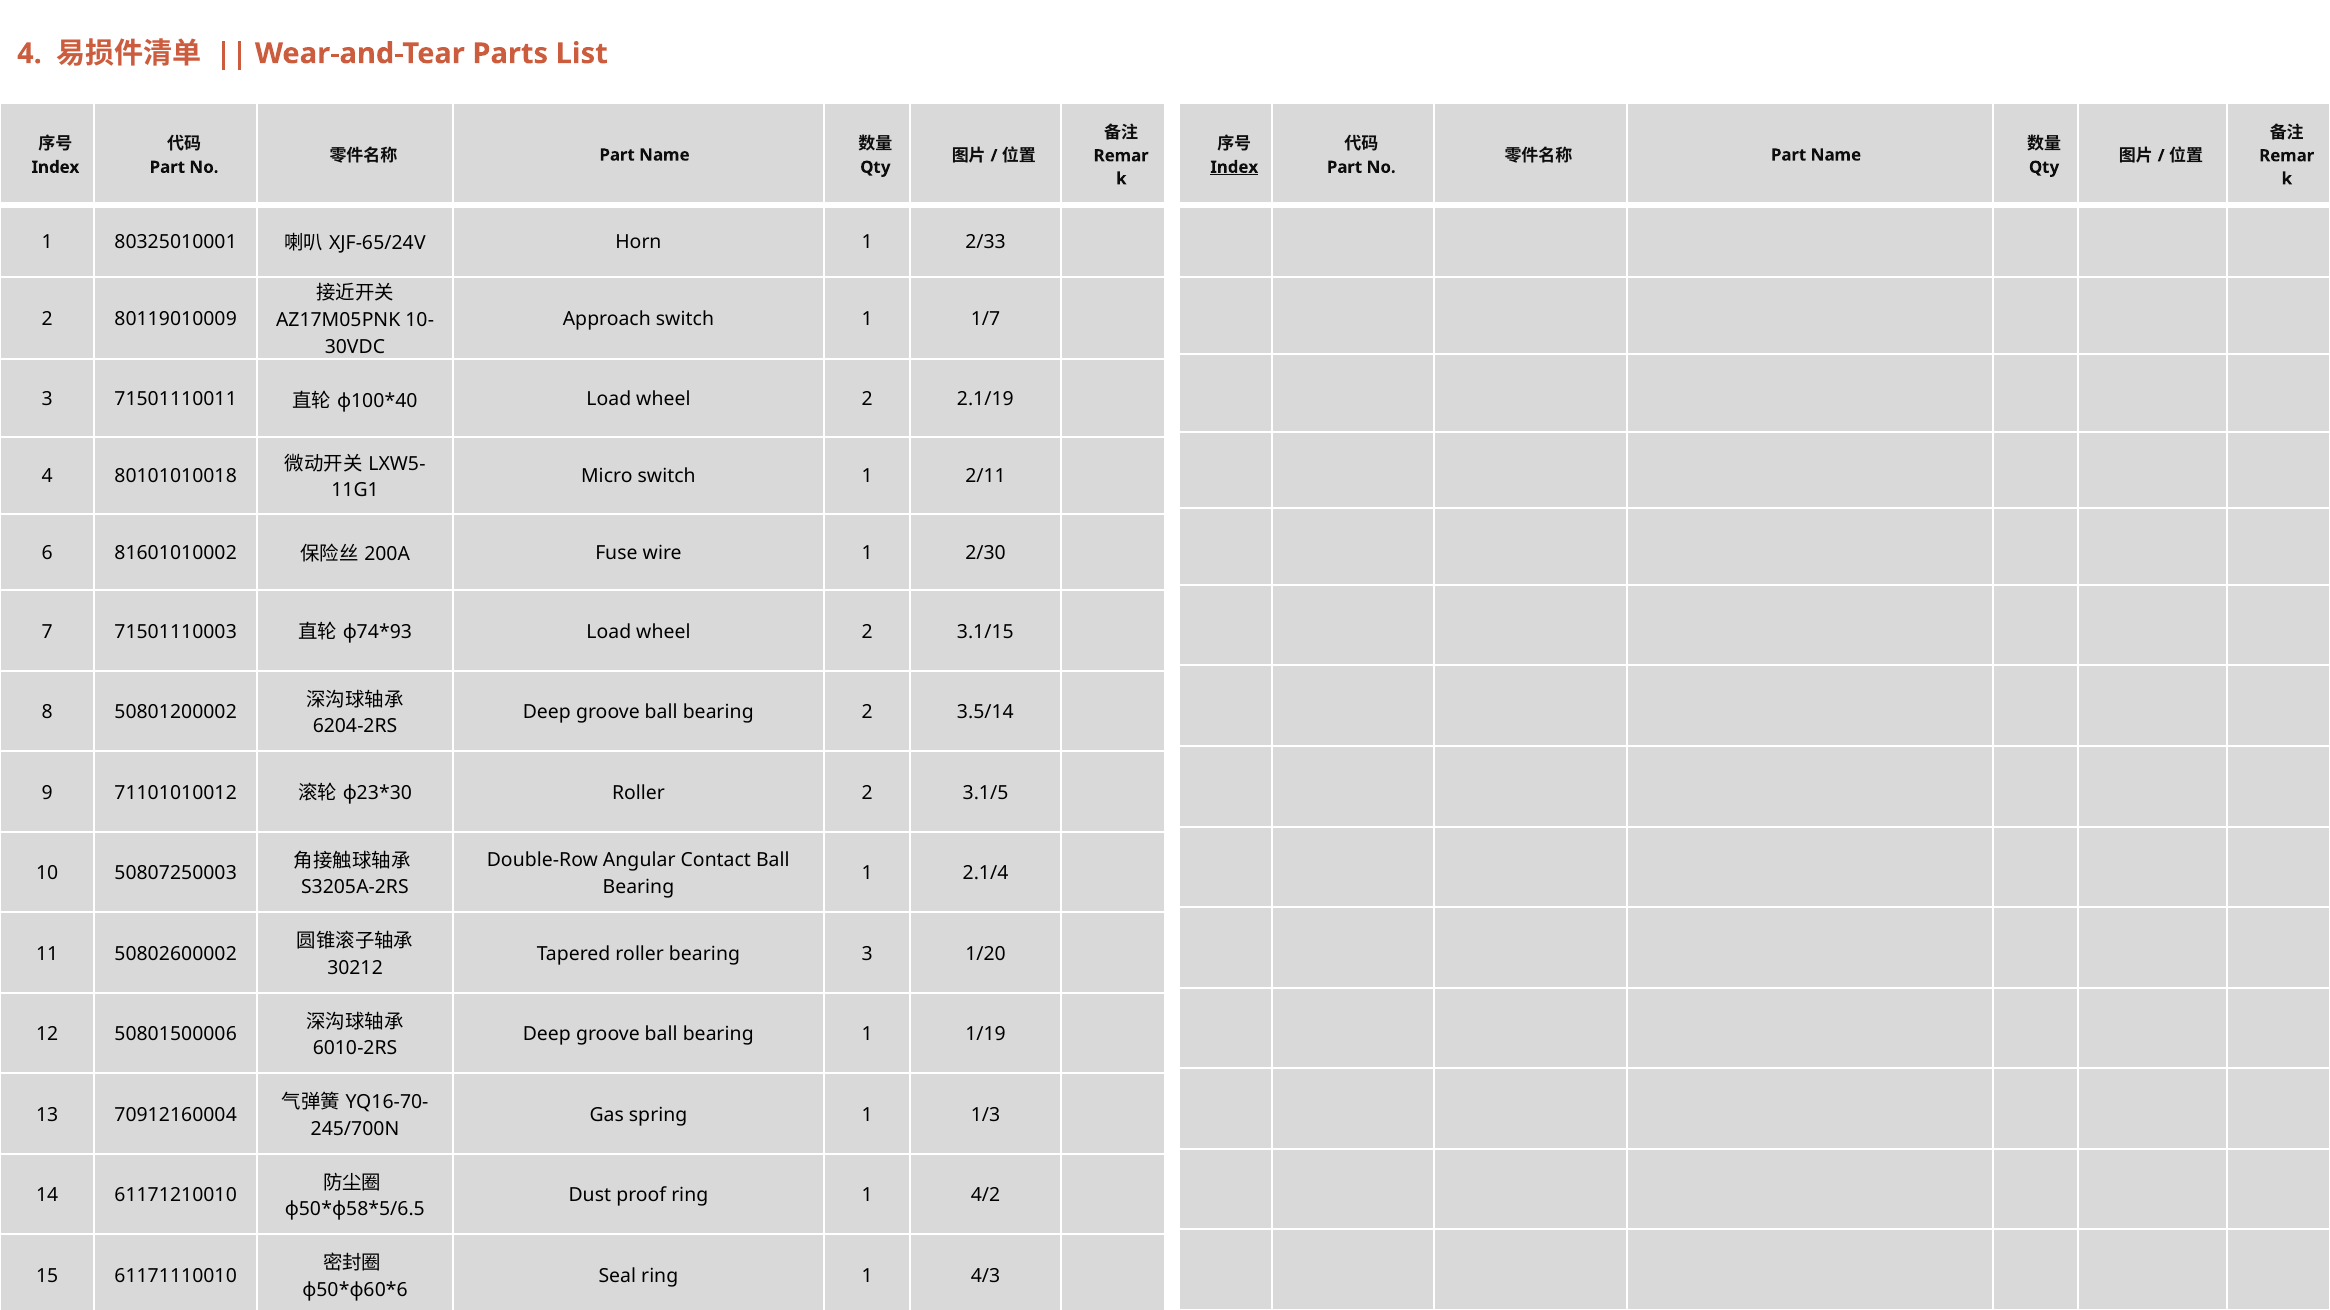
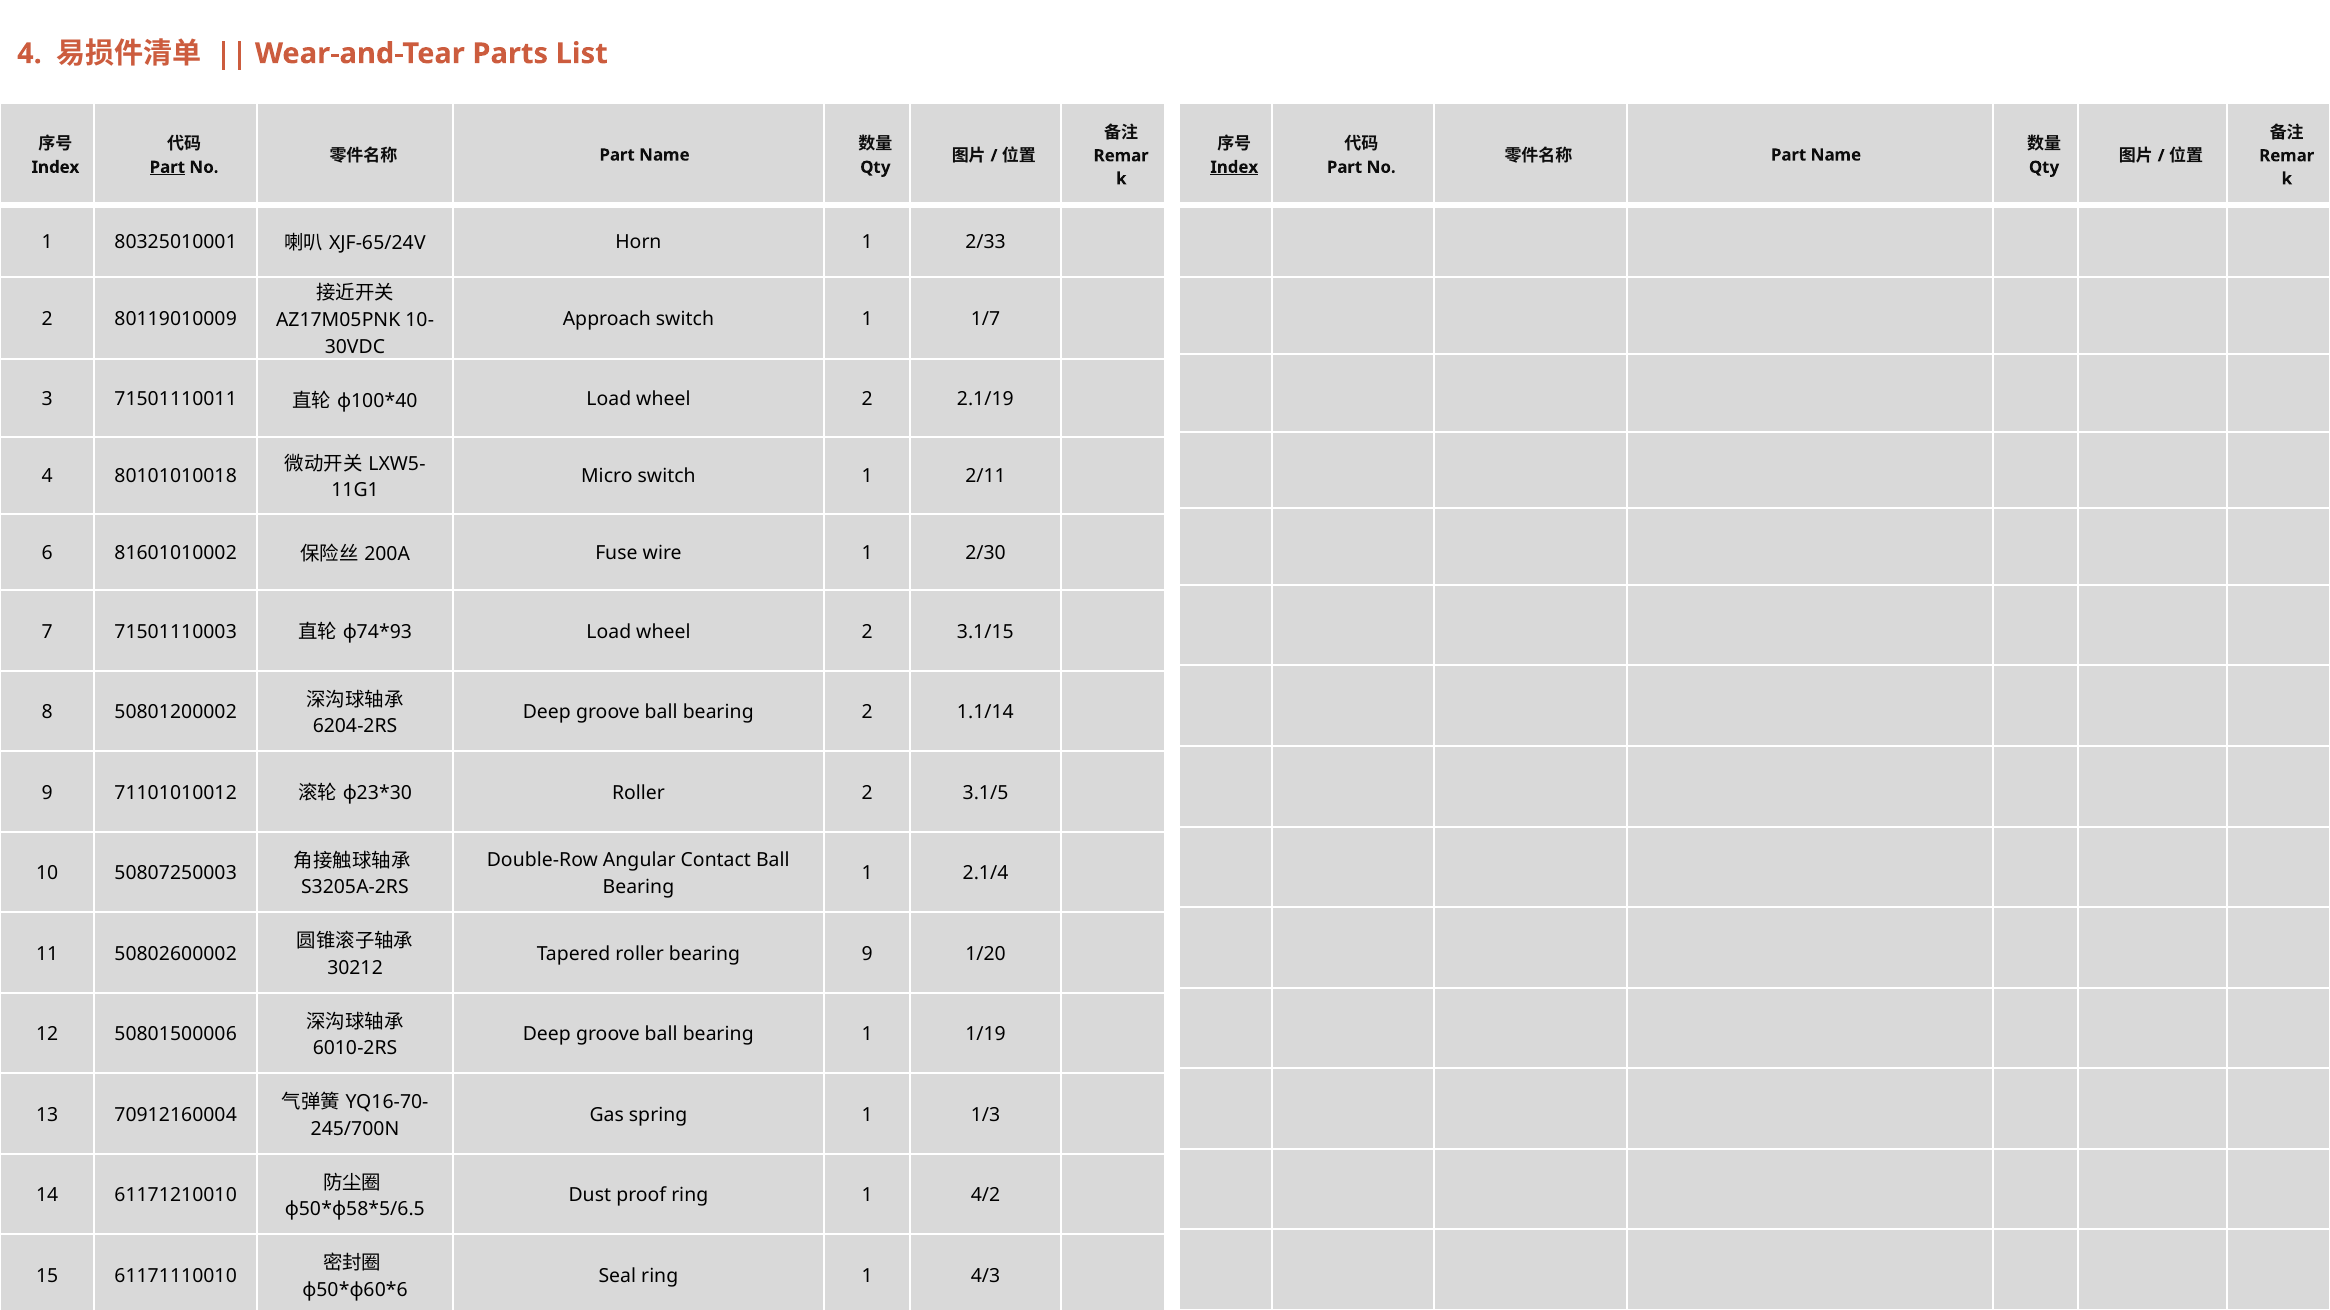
Part at (167, 167) underline: none -> present
3.5/14: 3.5/14 -> 1.1/14
bearing 3: 3 -> 9
